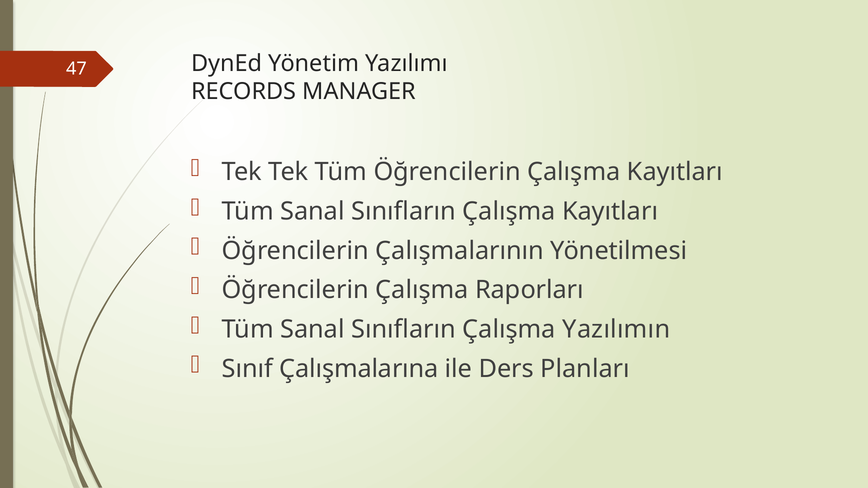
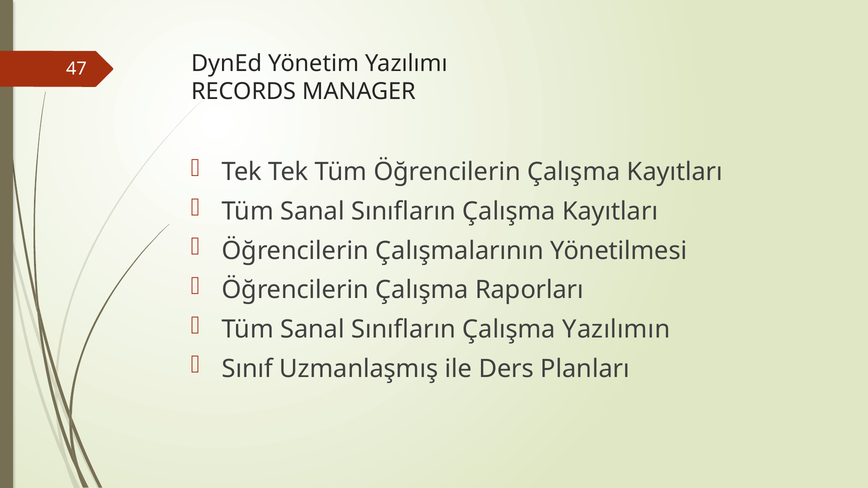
Çalışmalarına: Çalışmalarına -> Uzmanlaşmış
